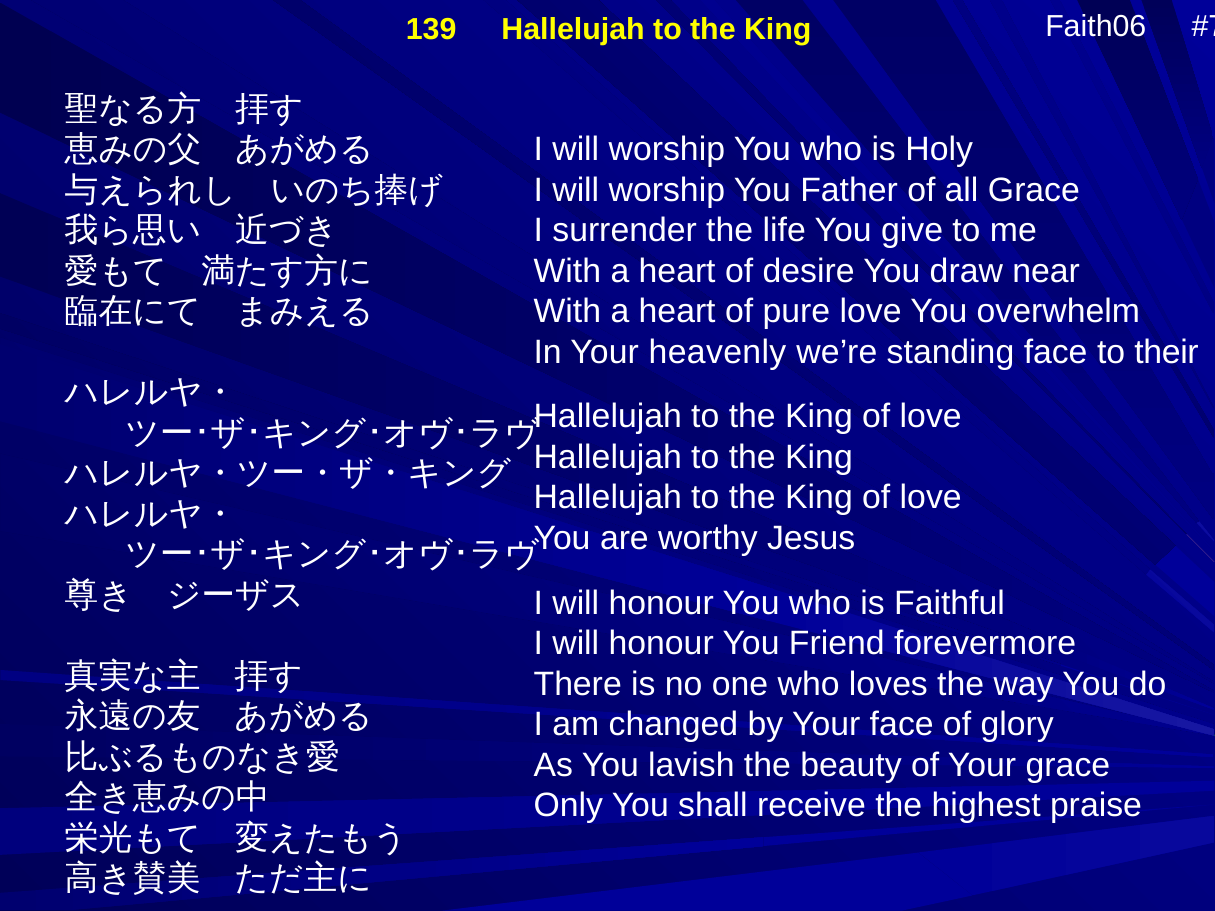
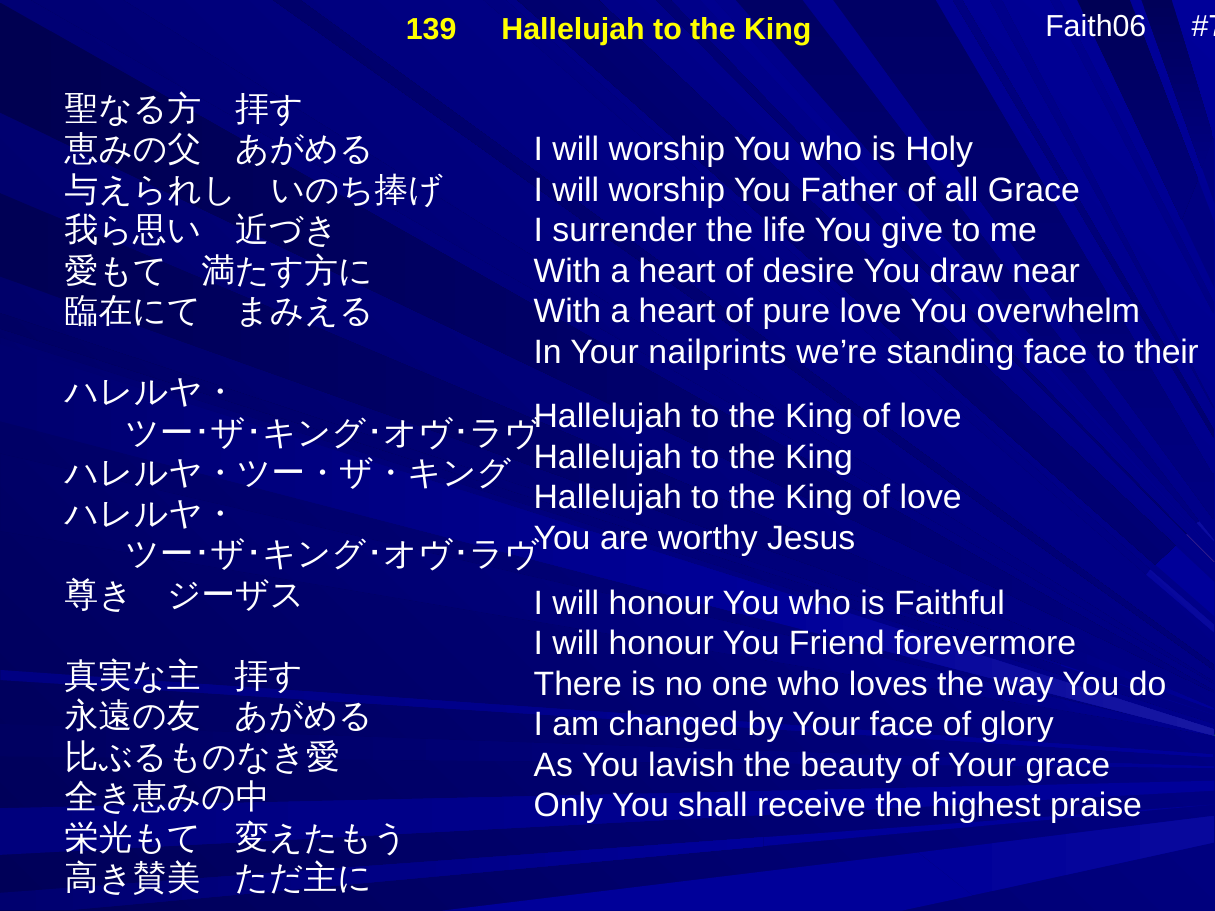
heavenly: heavenly -> nailprints
